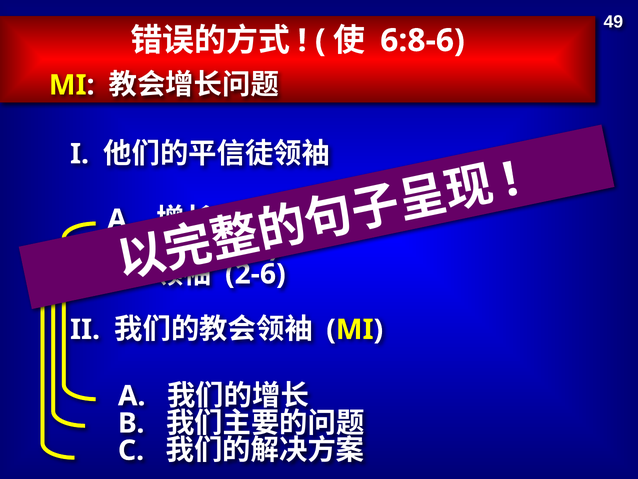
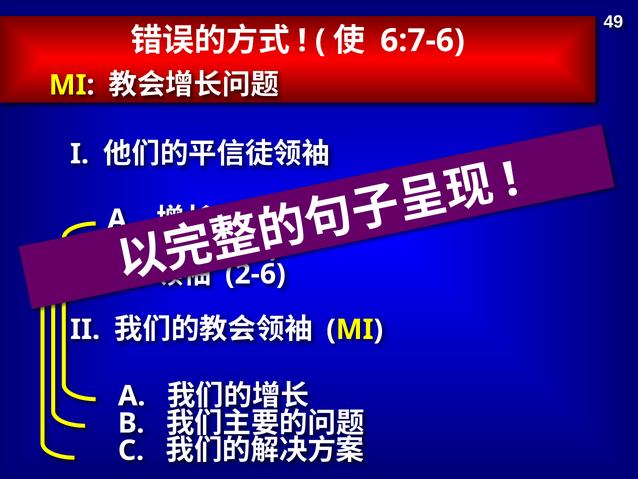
6:8-6: 6:8-6 -> 6:7-6
